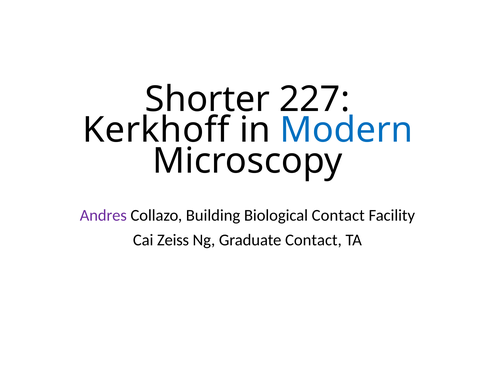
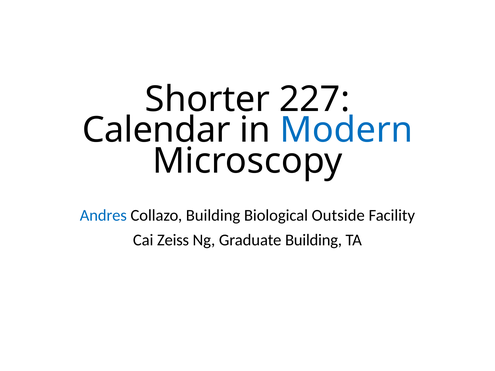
Kerkhoff: Kerkhoff -> Calendar
Andres colour: purple -> blue
Biological Contact: Contact -> Outside
Graduate Contact: Contact -> Building
